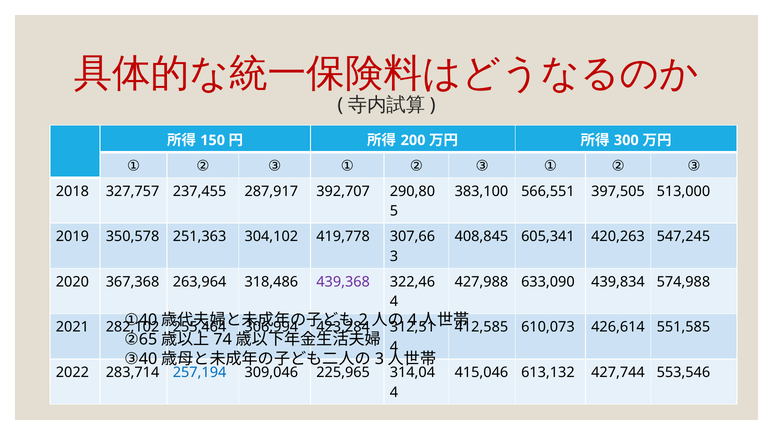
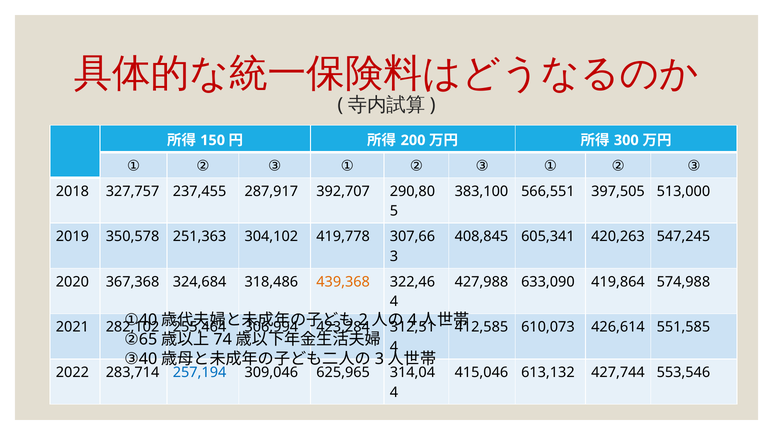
263,964: 263,964 -> 324,684
439,368 colour: purple -> orange
439,834: 439,834 -> 419,864
225,965: 225,965 -> 625,965
